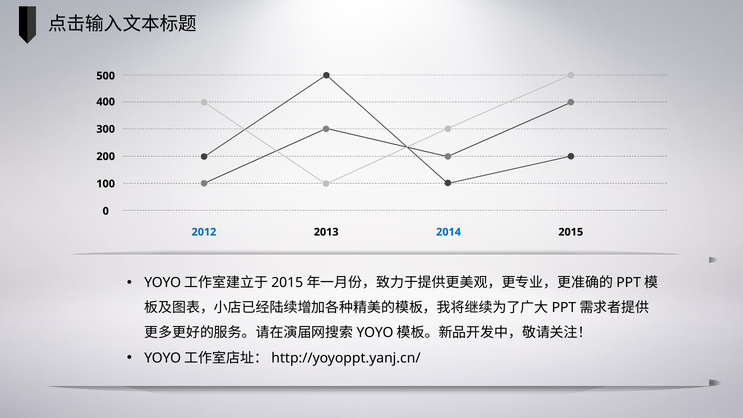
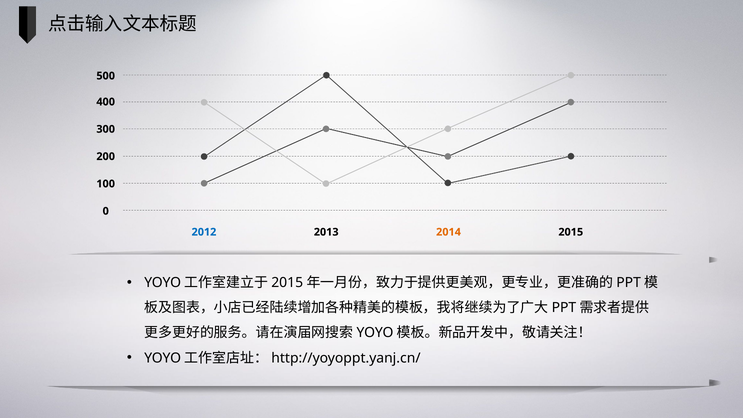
2014 colour: blue -> orange
